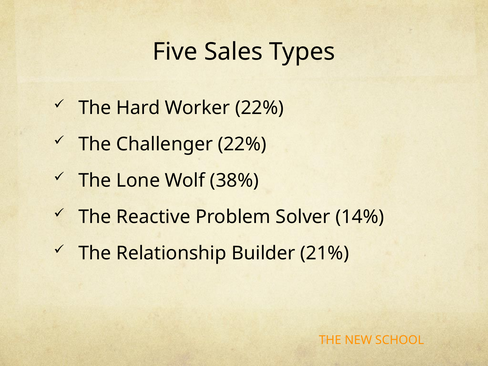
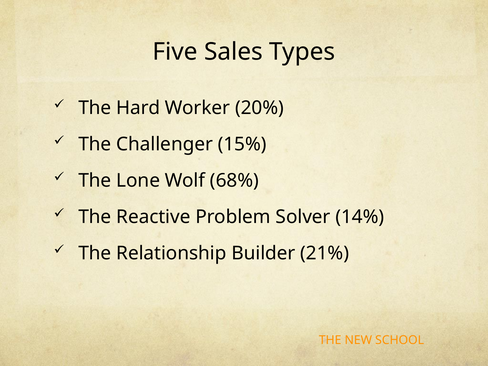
Worker 22%: 22% -> 20%
Challenger 22%: 22% -> 15%
38%: 38% -> 68%
